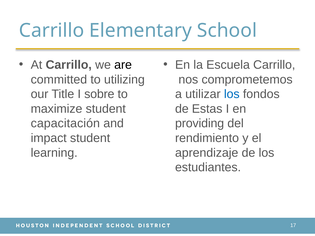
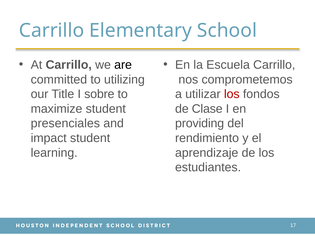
los at (232, 94) colour: blue -> red
Estas: Estas -> Clase
capacitación: capacitación -> presenciales
